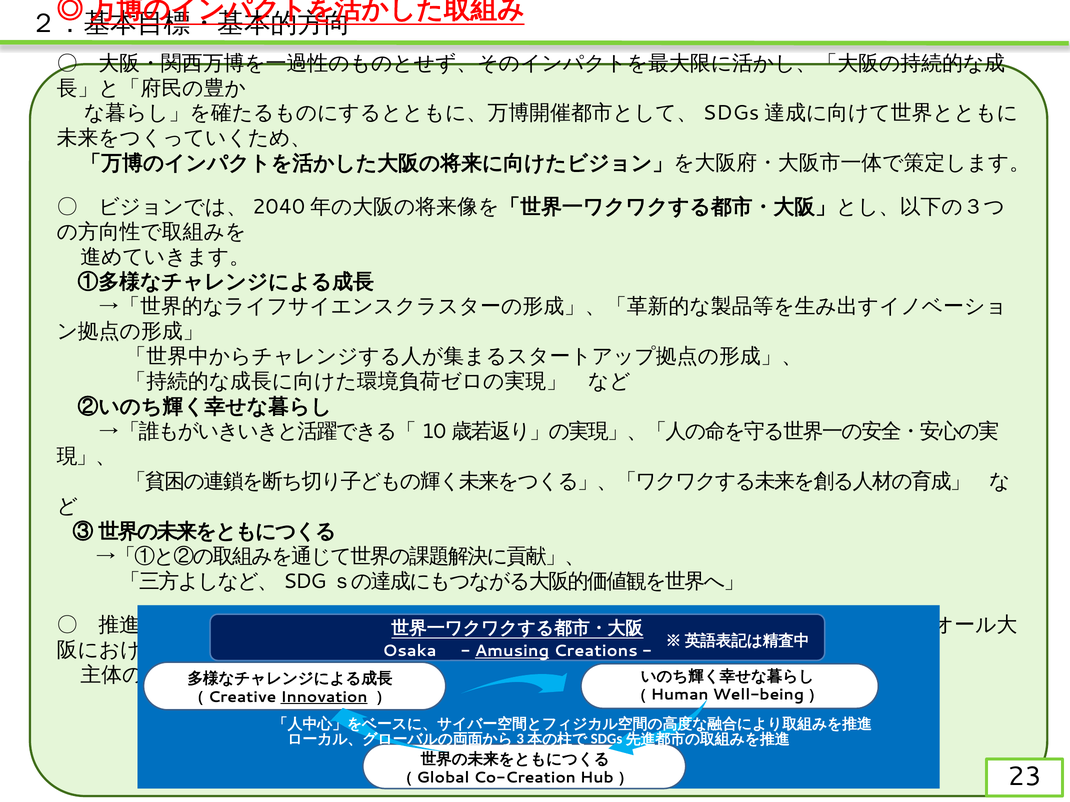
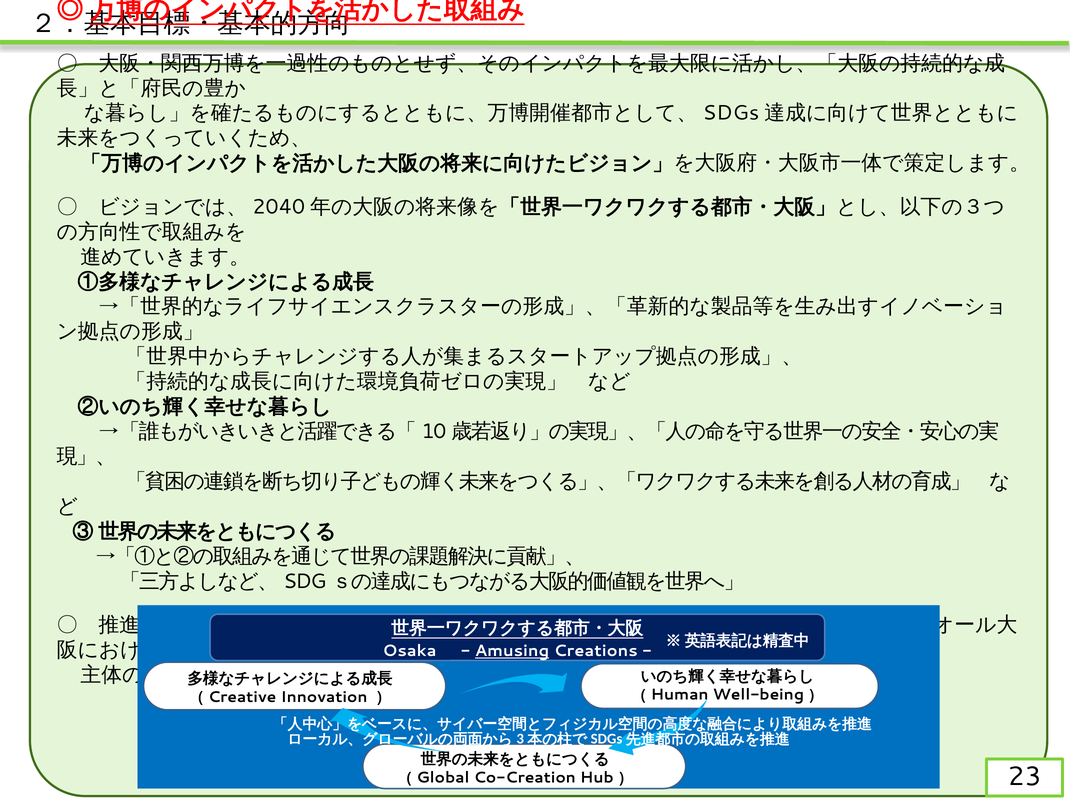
Innovation underline: present -> none
